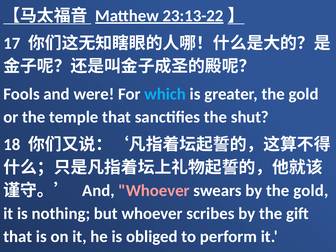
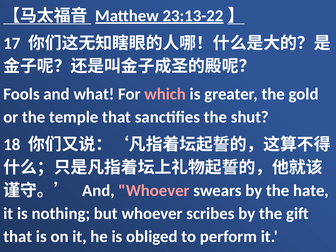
were: were -> what
which colour: light blue -> pink
by the gold: gold -> hate
